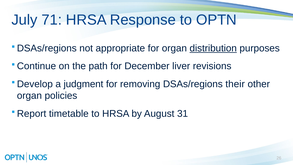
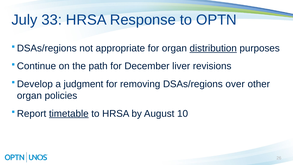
71: 71 -> 33
their: their -> over
timetable underline: none -> present
31: 31 -> 10
